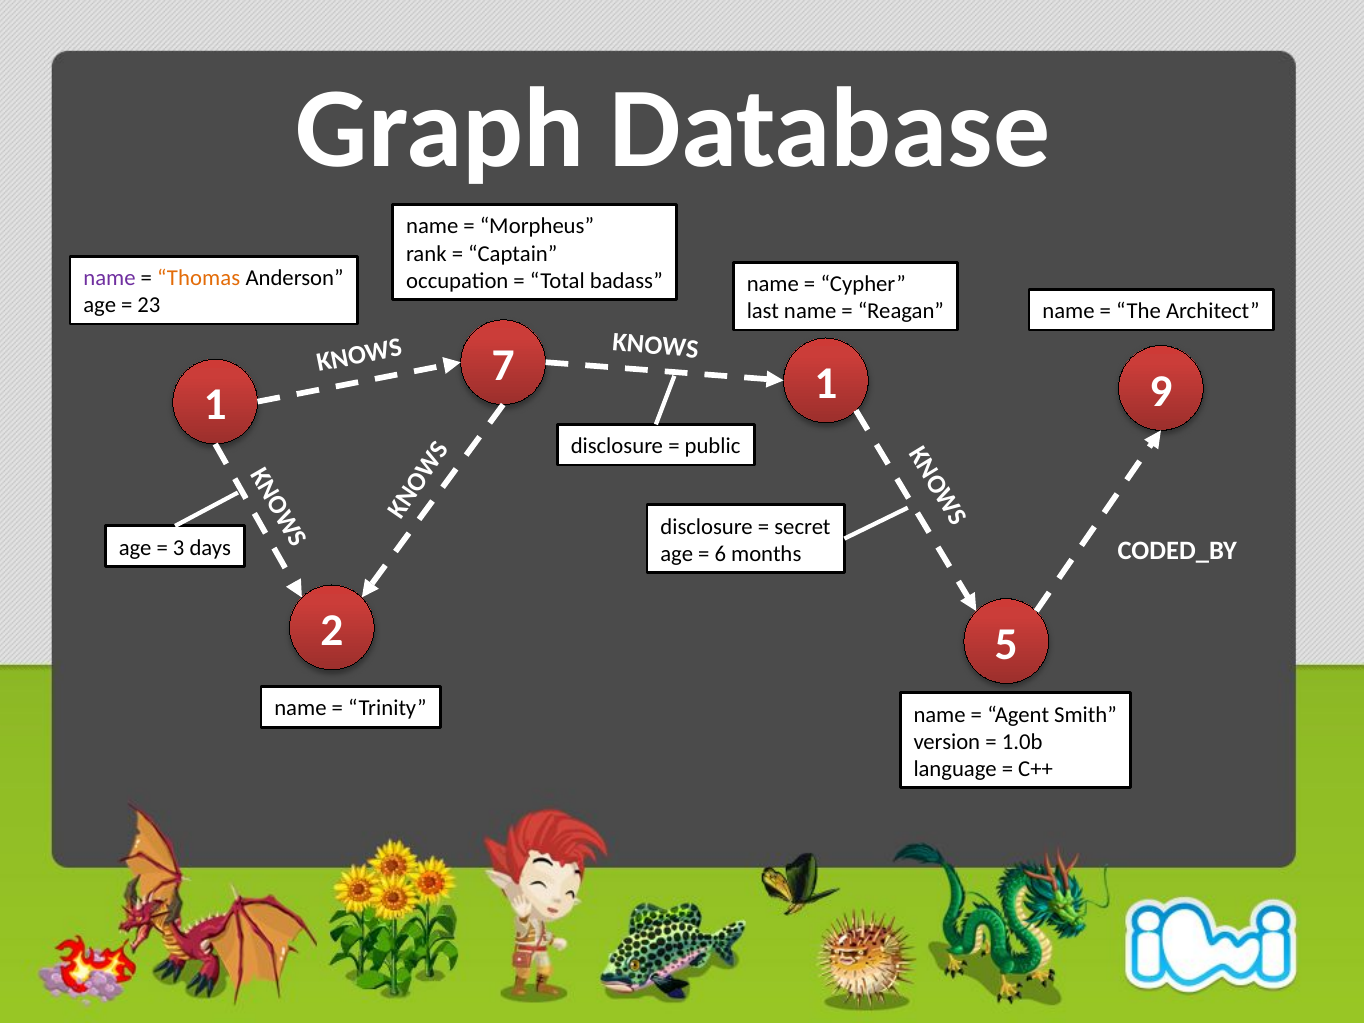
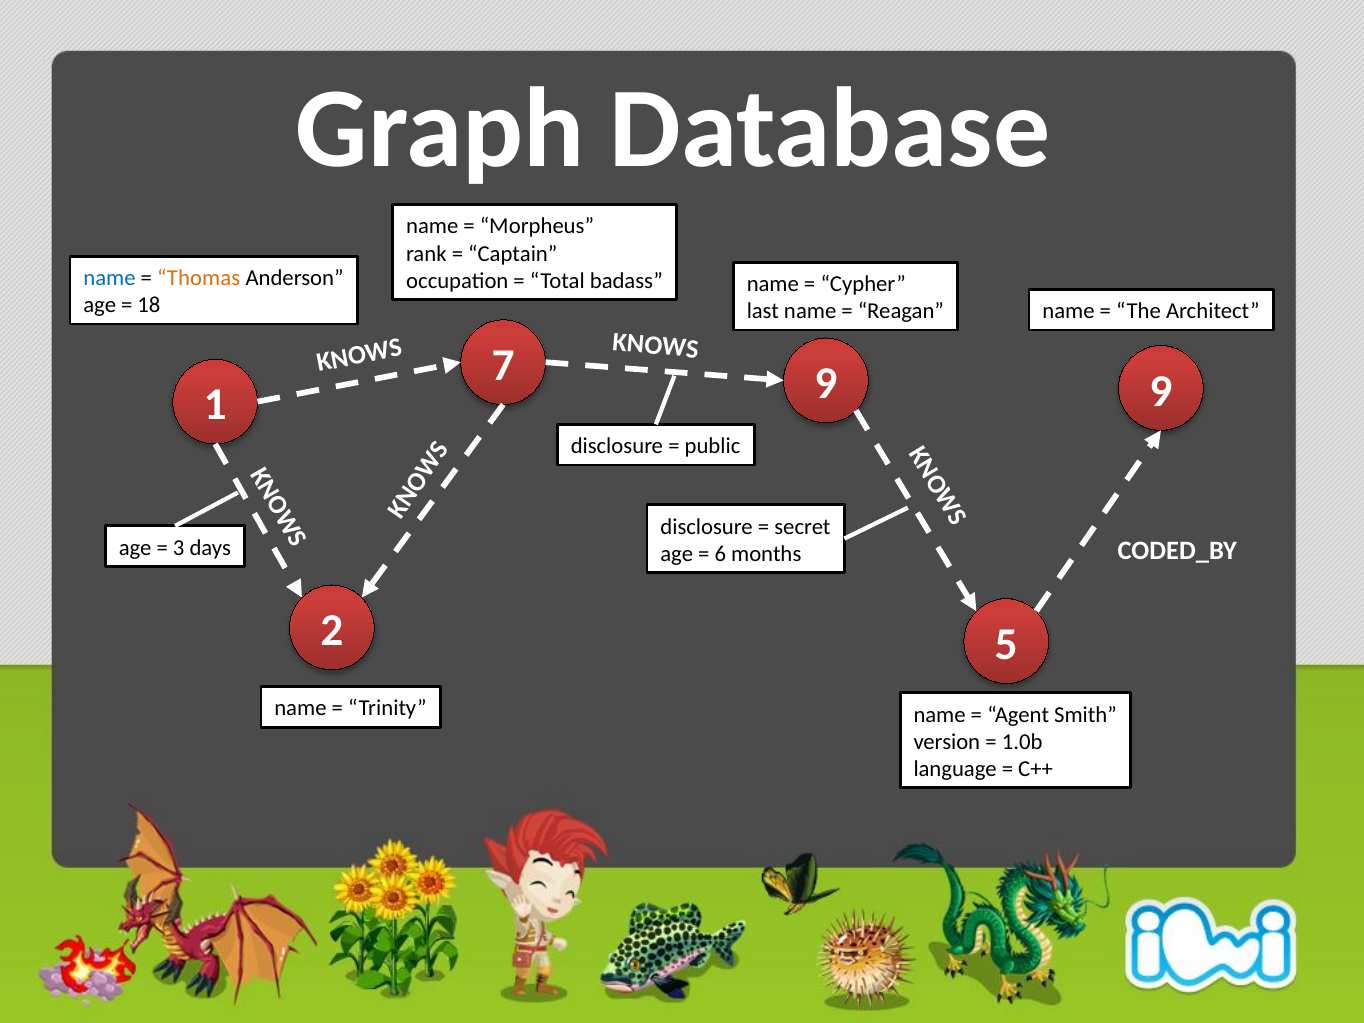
name at (110, 278) colour: purple -> blue
23: 23 -> 18
7 1: 1 -> 9
